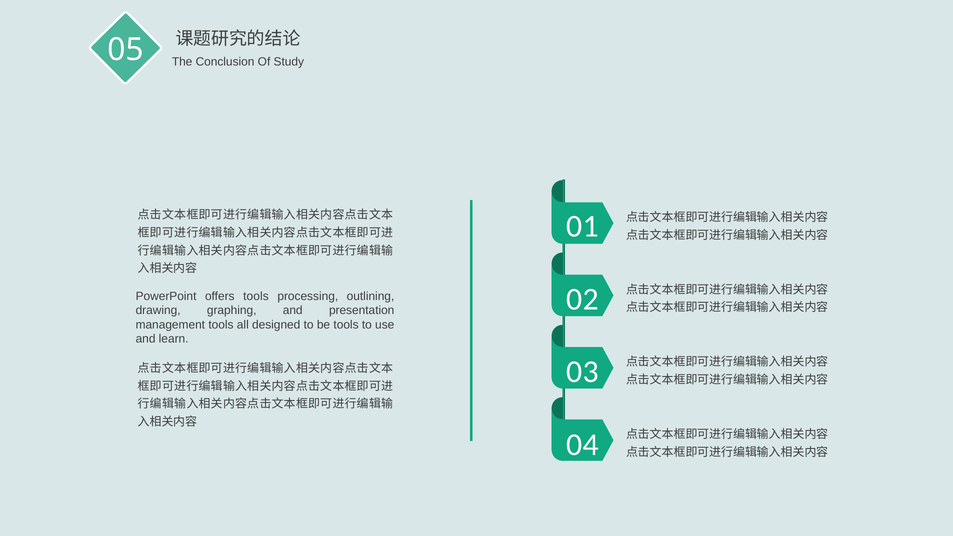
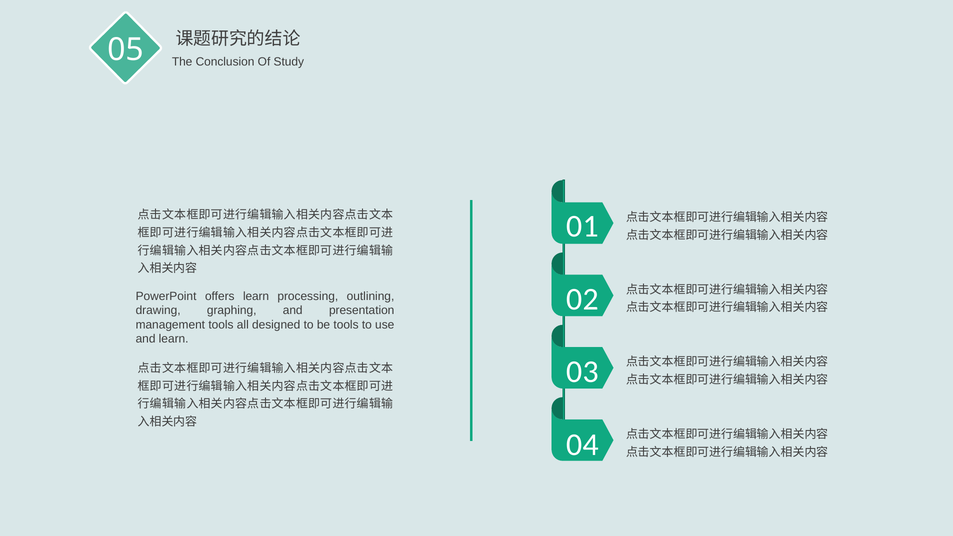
offers tools: tools -> learn
